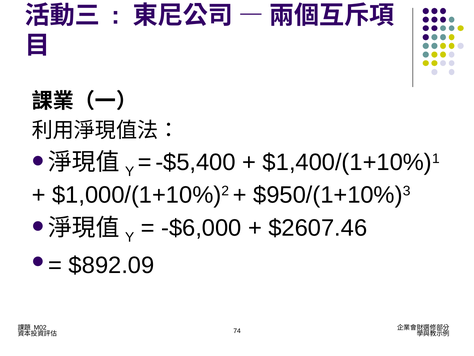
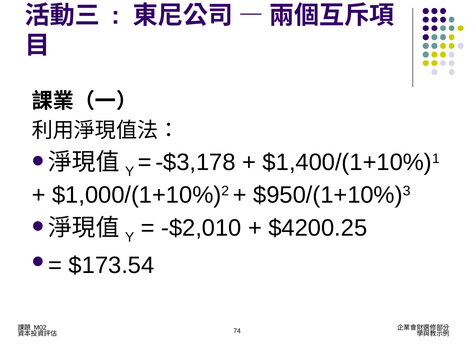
-$5,400: -$5,400 -> -$3,178
-$6,000: -$6,000 -> -$2,010
$2607.46: $2607.46 -> $4200.25
$892.09: $892.09 -> $173.54
